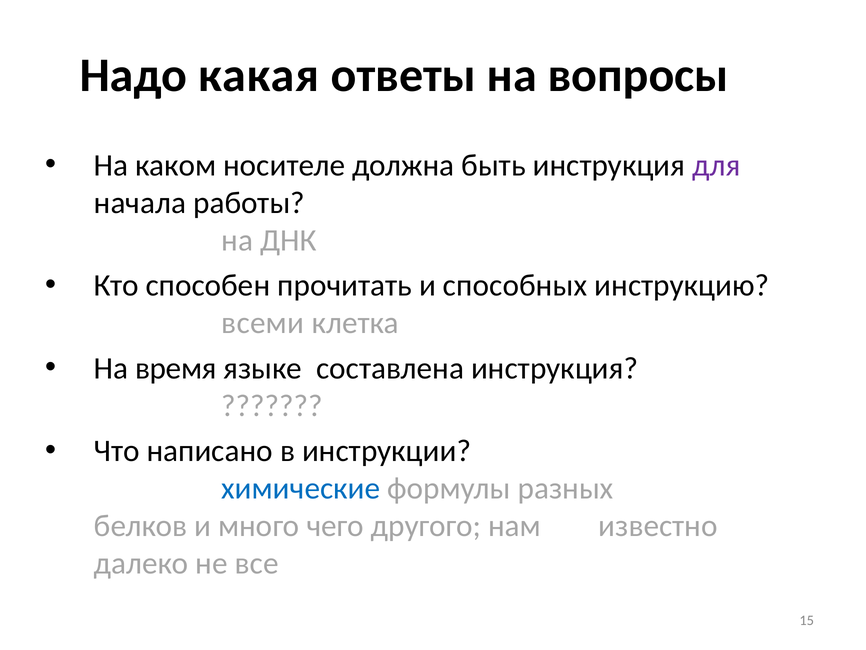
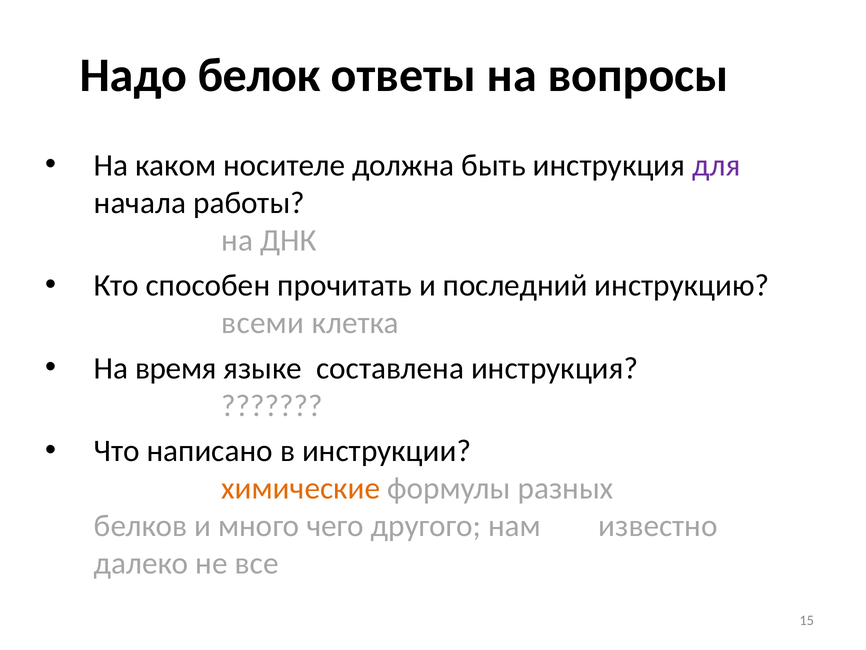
какая: какая -> белок
способных: способных -> последний
химические colour: blue -> orange
